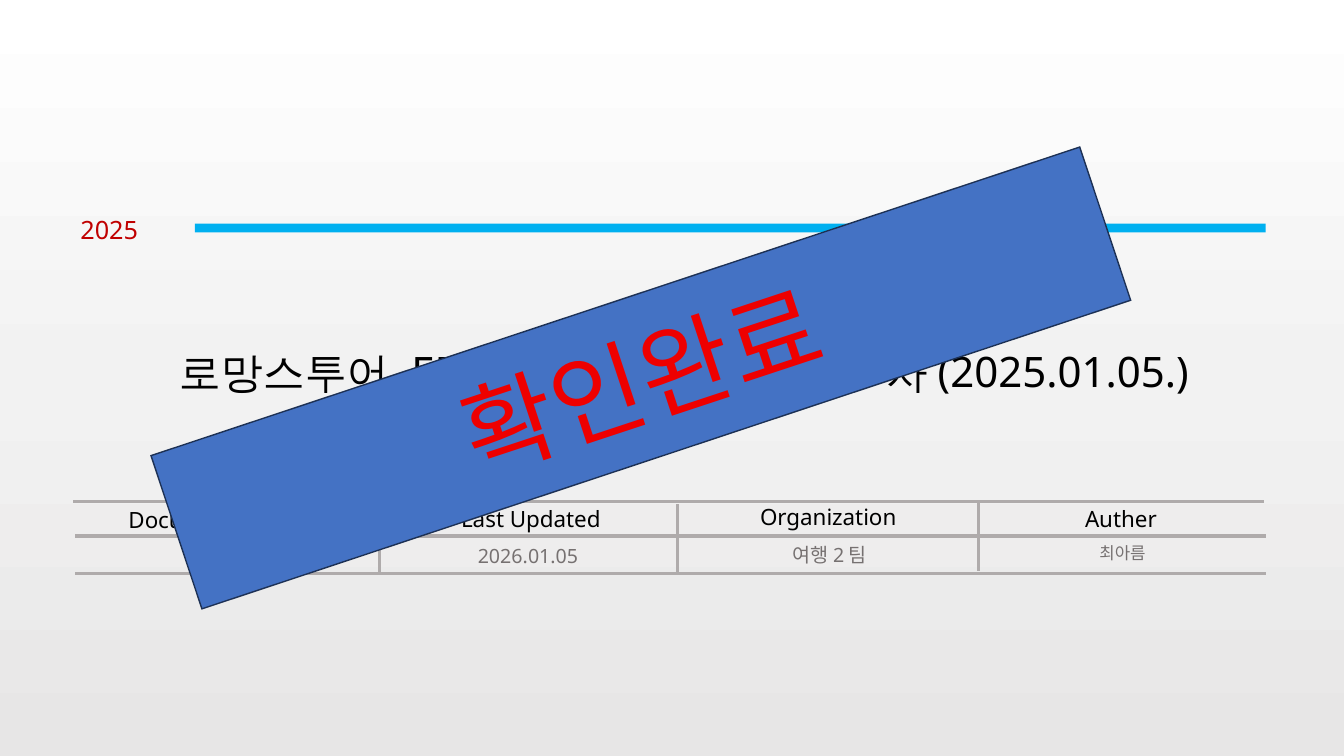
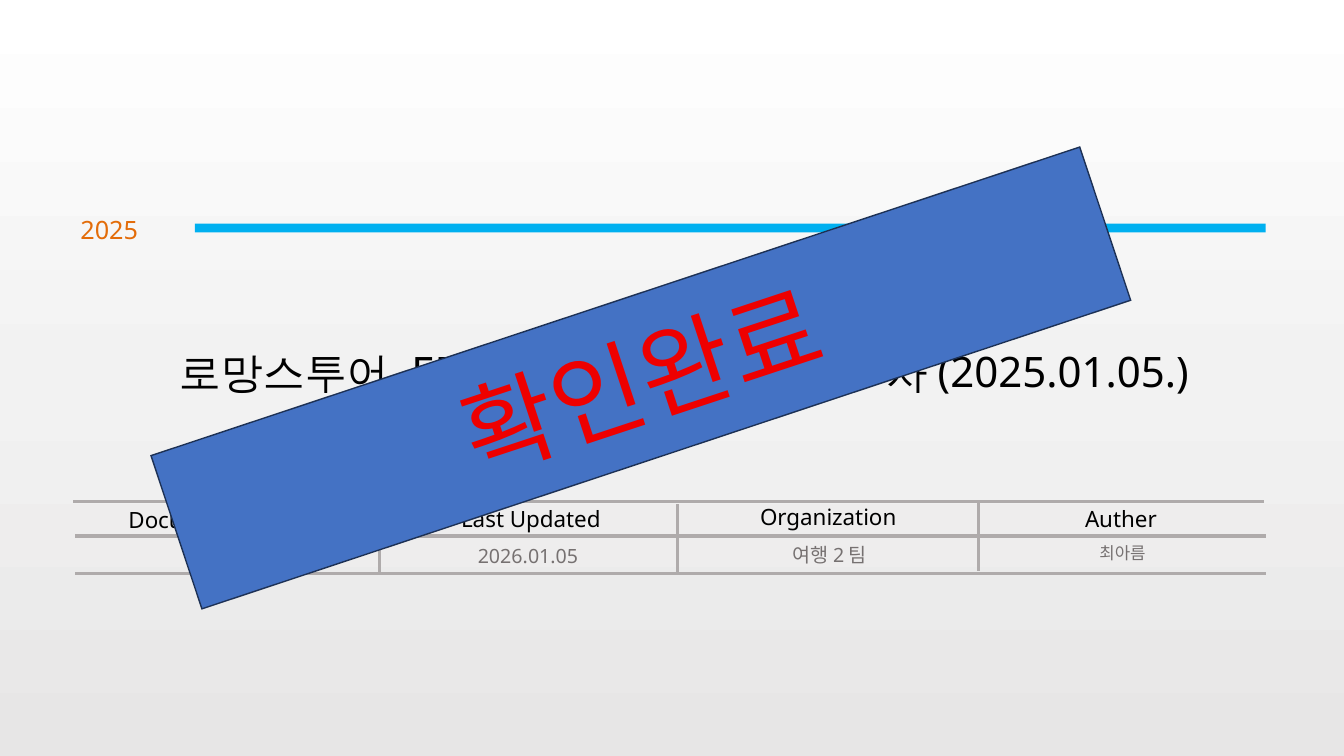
2025 colour: red -> orange
